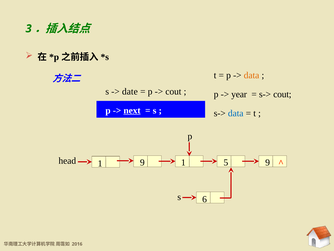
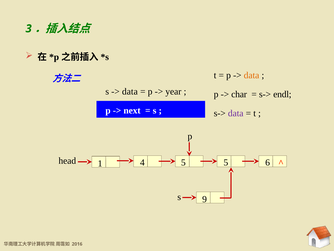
date at (130, 91): date -> data
cout at (173, 91): cout -> year
year: year -> char
s-> cout: cout -> endl
next underline: present -> none
data at (236, 113) colour: blue -> purple
head 1: 1 -> 5
5 9: 9 -> 6
1 9: 9 -> 4
6: 6 -> 9
